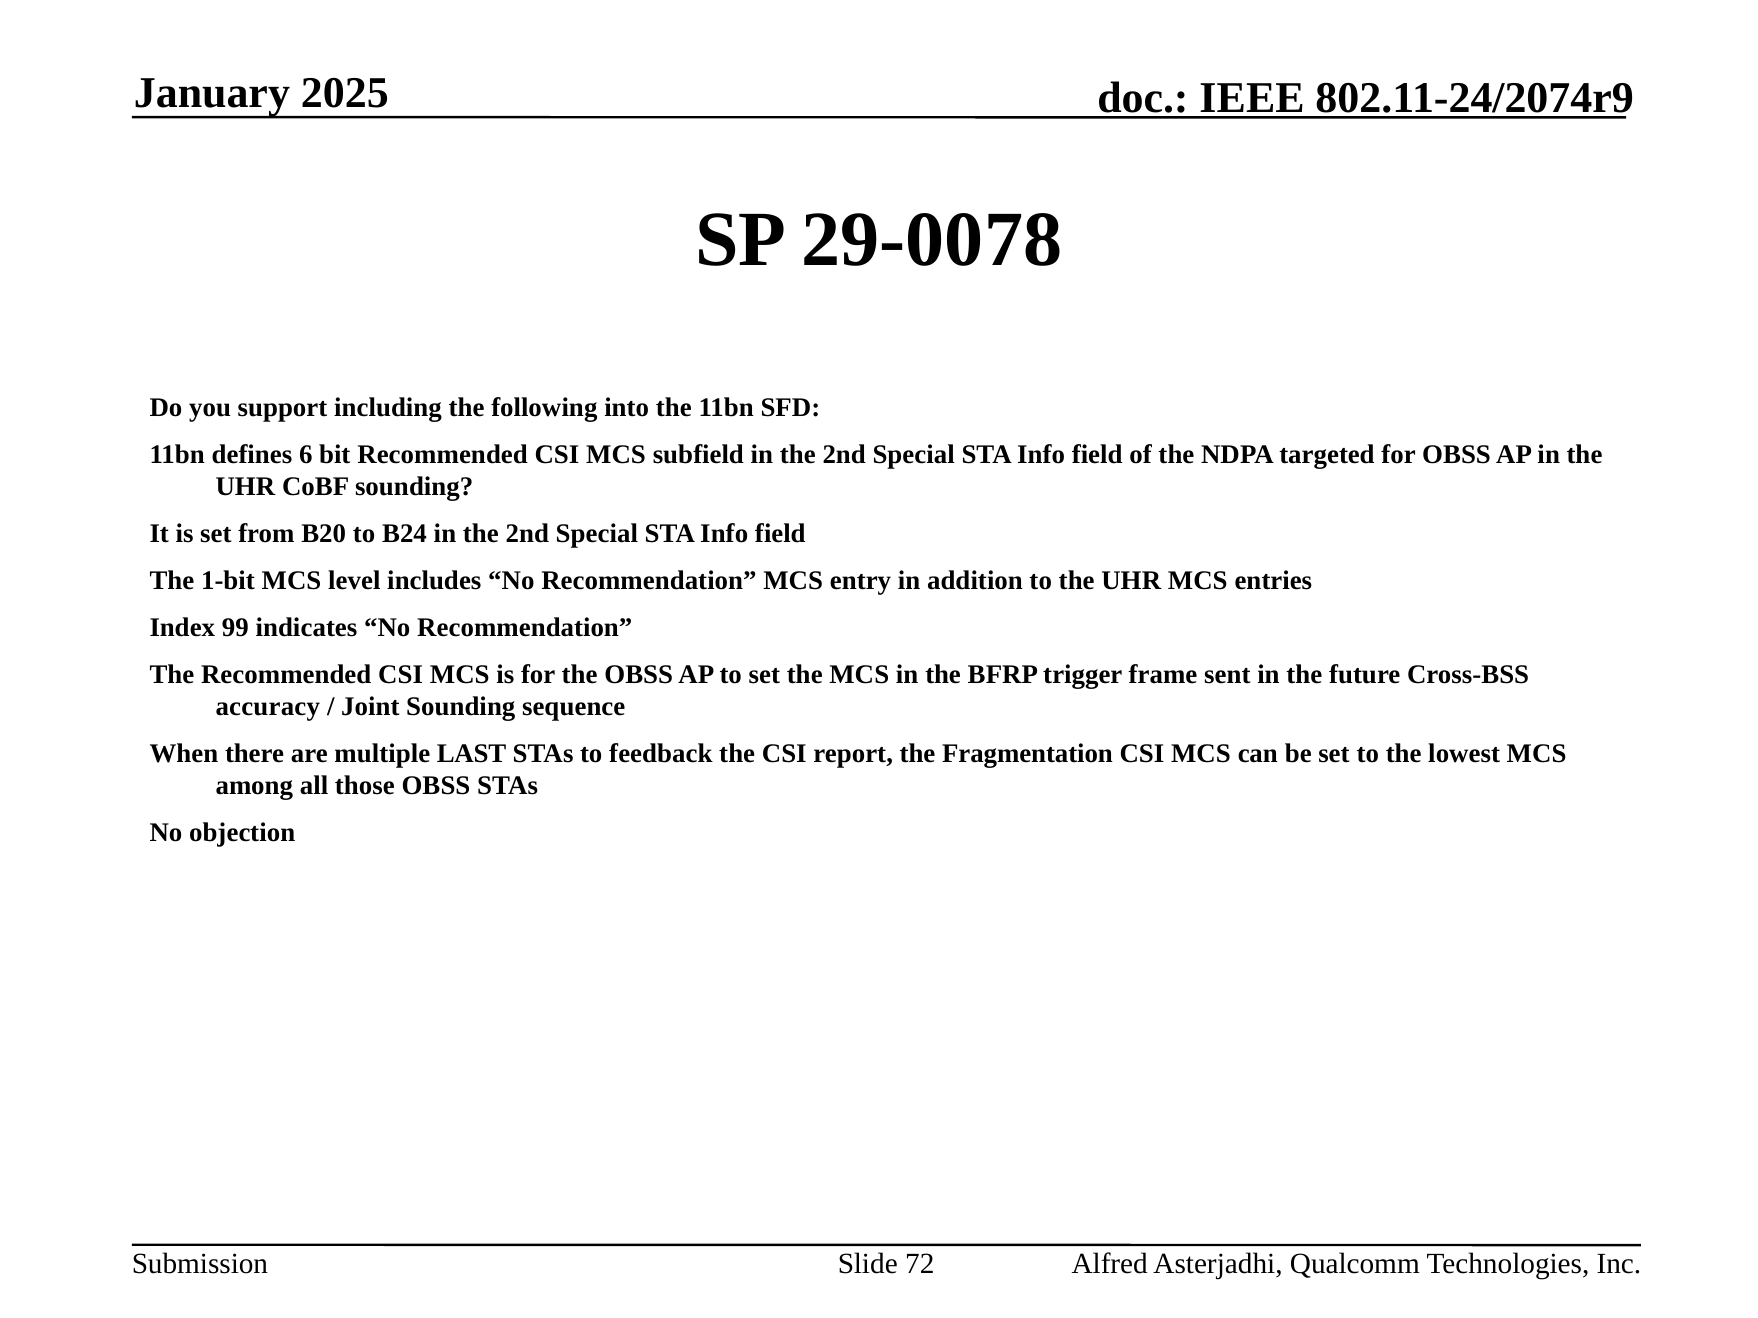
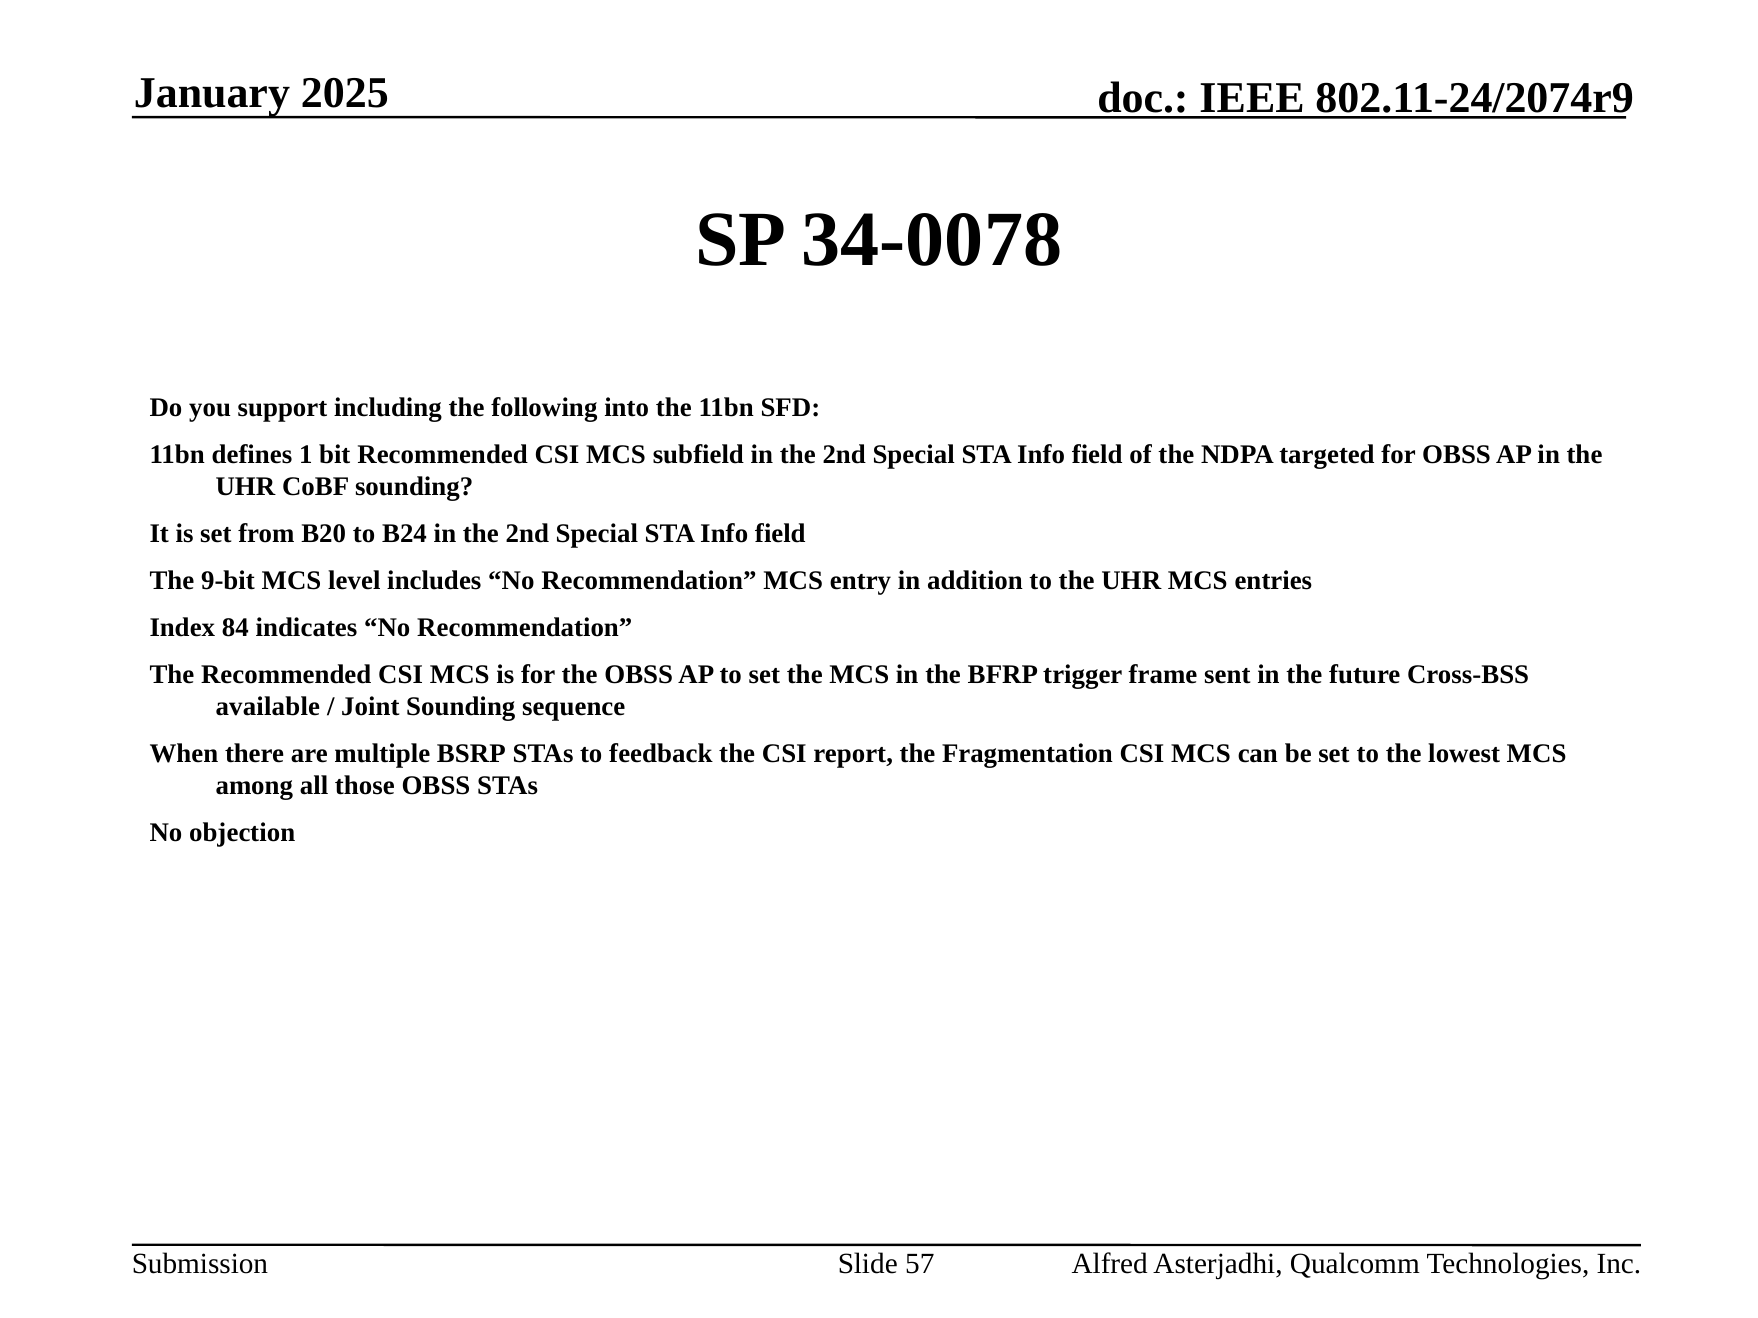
29-0078: 29-0078 -> 34-0078
6: 6 -> 1
1-bit: 1-bit -> 9-bit
99: 99 -> 84
accuracy: accuracy -> available
LAST: LAST -> BSRP
72: 72 -> 57
